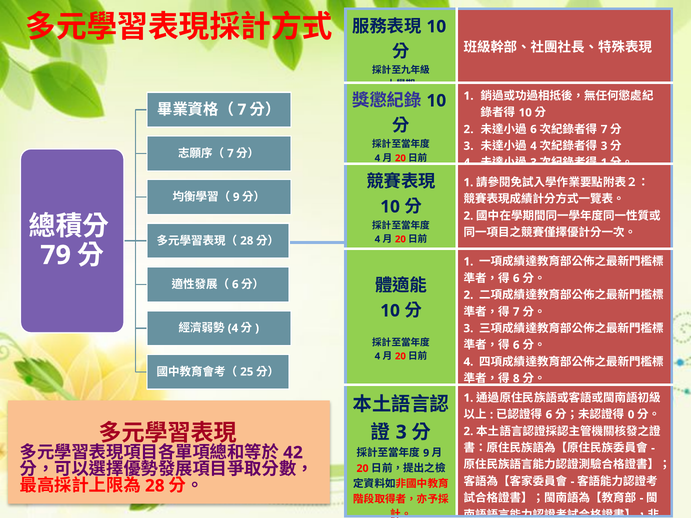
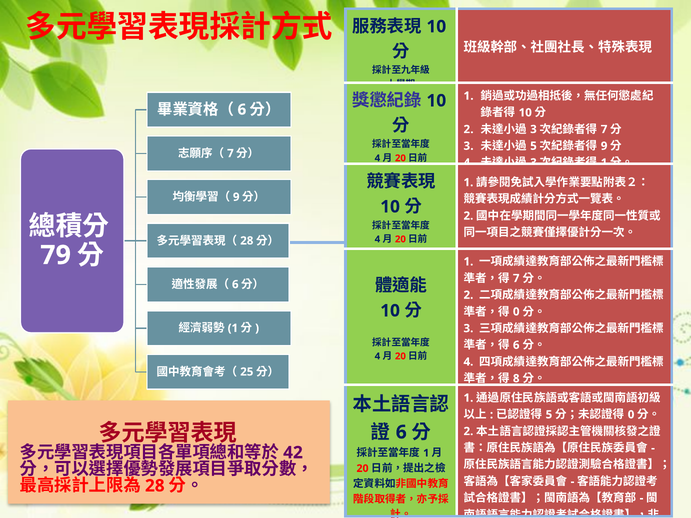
7 at (242, 110): 7 -> 6
6 at (533, 129): 6 -> 3
4 at (533, 146): 4 -> 5
3 at (604, 146): 3 -> 9
6 at (516, 278): 6 -> 7
7 at (516, 312): 7 -> 0
4 at (233, 328): 4 -> 1
6 at (549, 415): 6 -> 5
3 at (401, 432): 3 -> 6
9 at (426, 453): 9 -> 1
